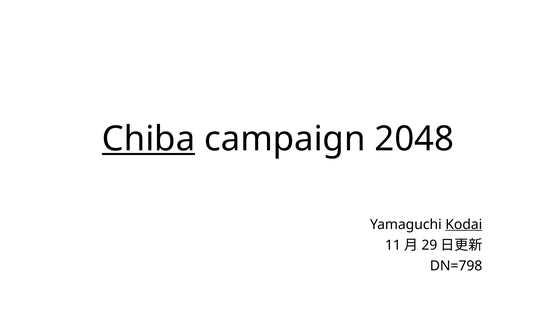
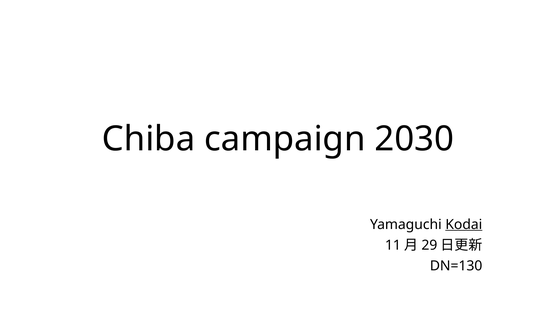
Chiba underline: present -> none
2048: 2048 -> 2030
DN=798: DN=798 -> DN=130
